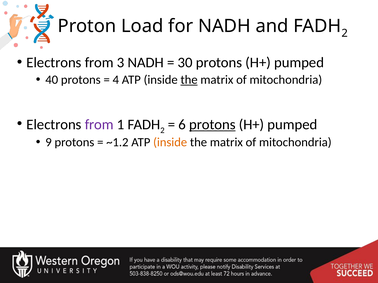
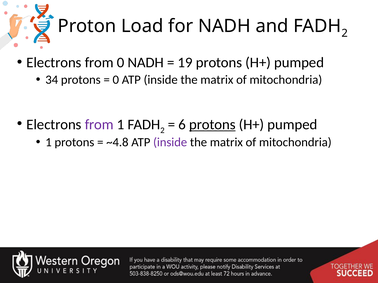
from 3: 3 -> 0
30: 30 -> 19
40: 40 -> 34
4 at (116, 80): 4 -> 0
the at (189, 80) underline: present -> none
9 at (49, 143): 9 -> 1
~1.2: ~1.2 -> ~4.8
inside at (170, 143) colour: orange -> purple
